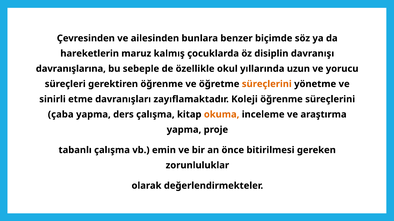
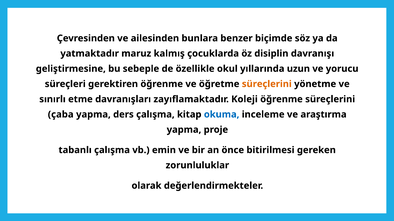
hareketlerin: hareketlerin -> yatmaktadır
davranışlarına: davranışlarına -> geliştirmesine
sinirli: sinirli -> sınırlı
okuma colour: orange -> blue
